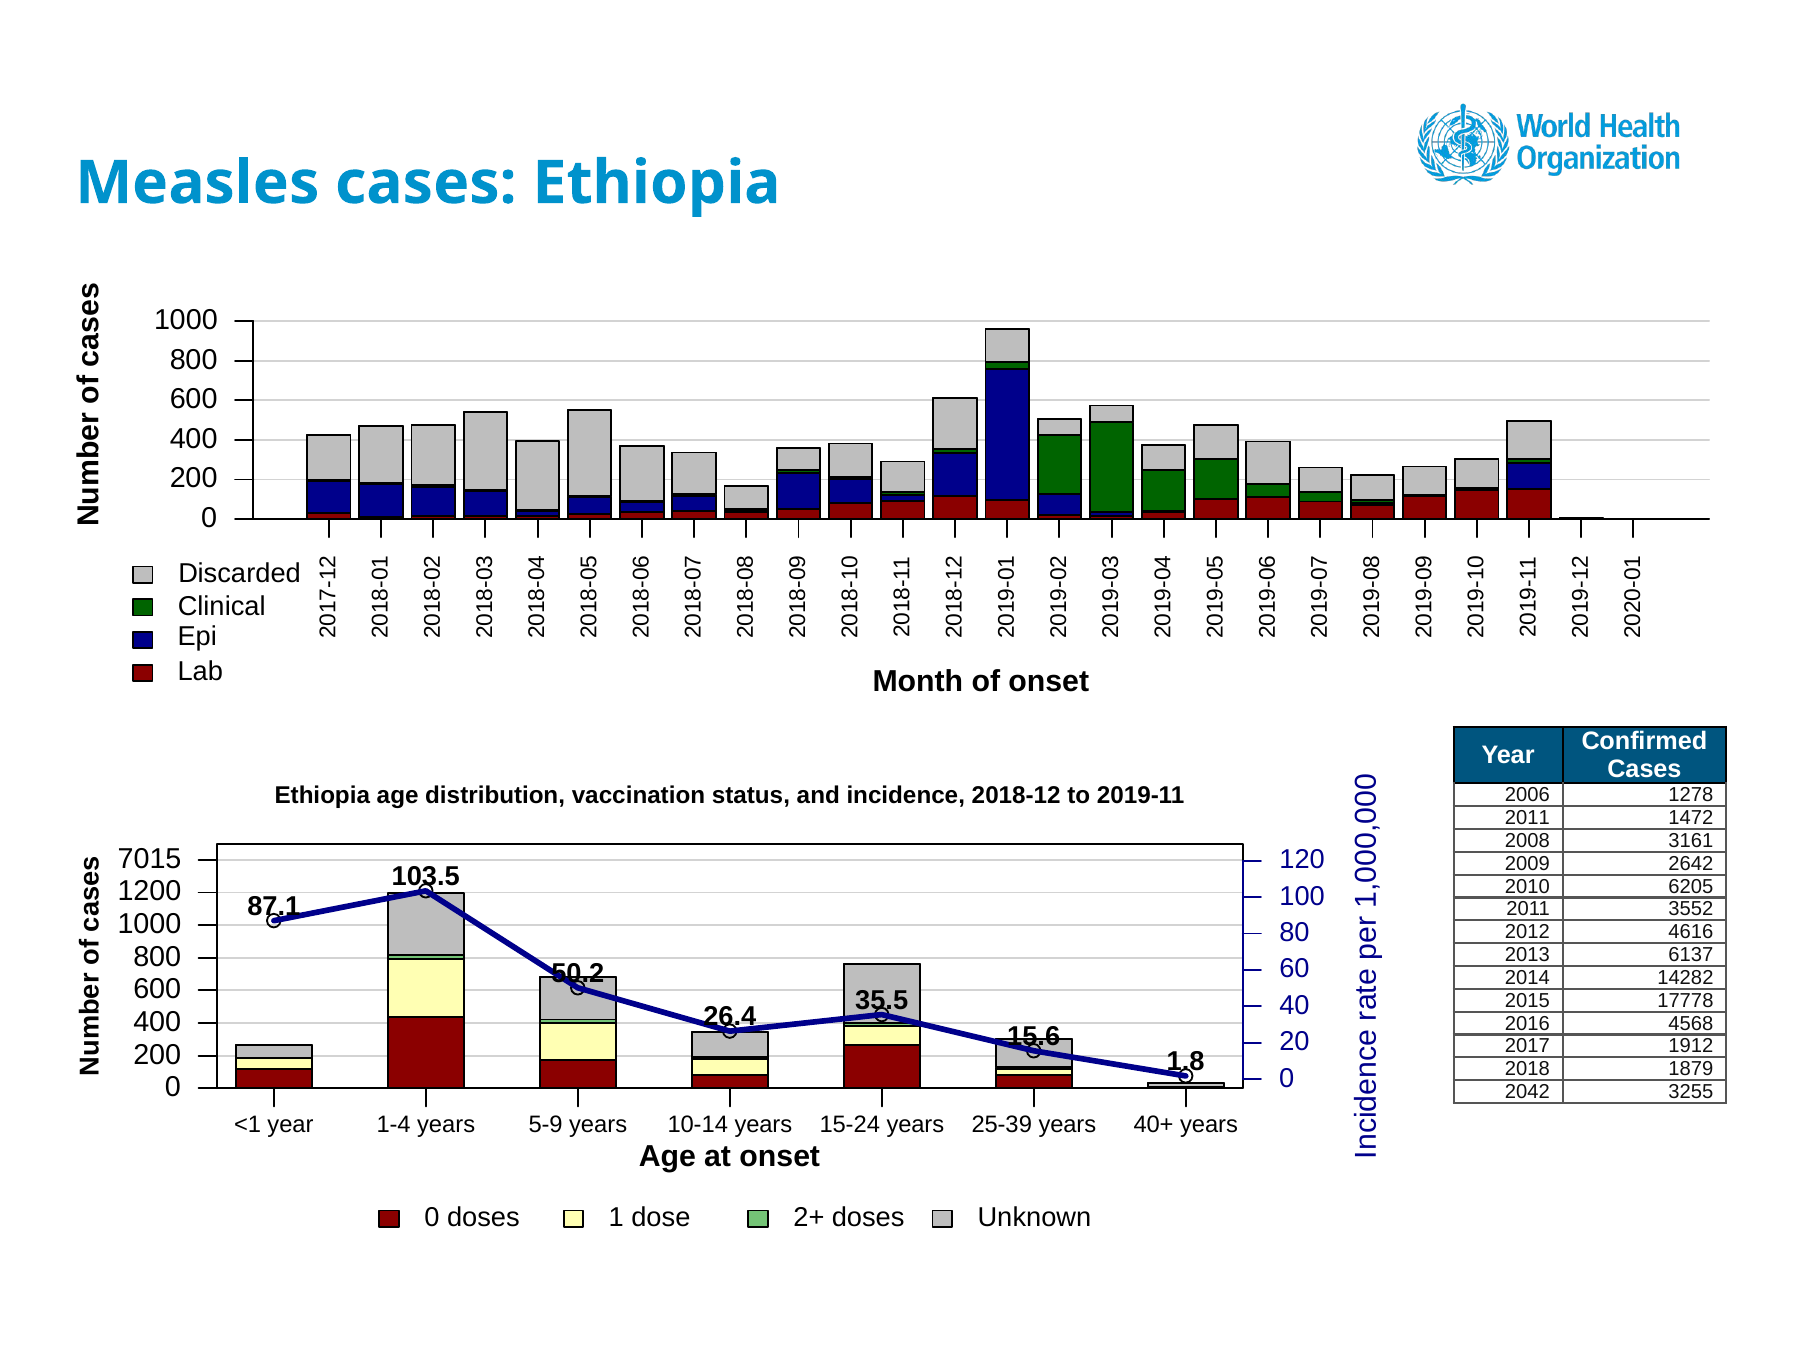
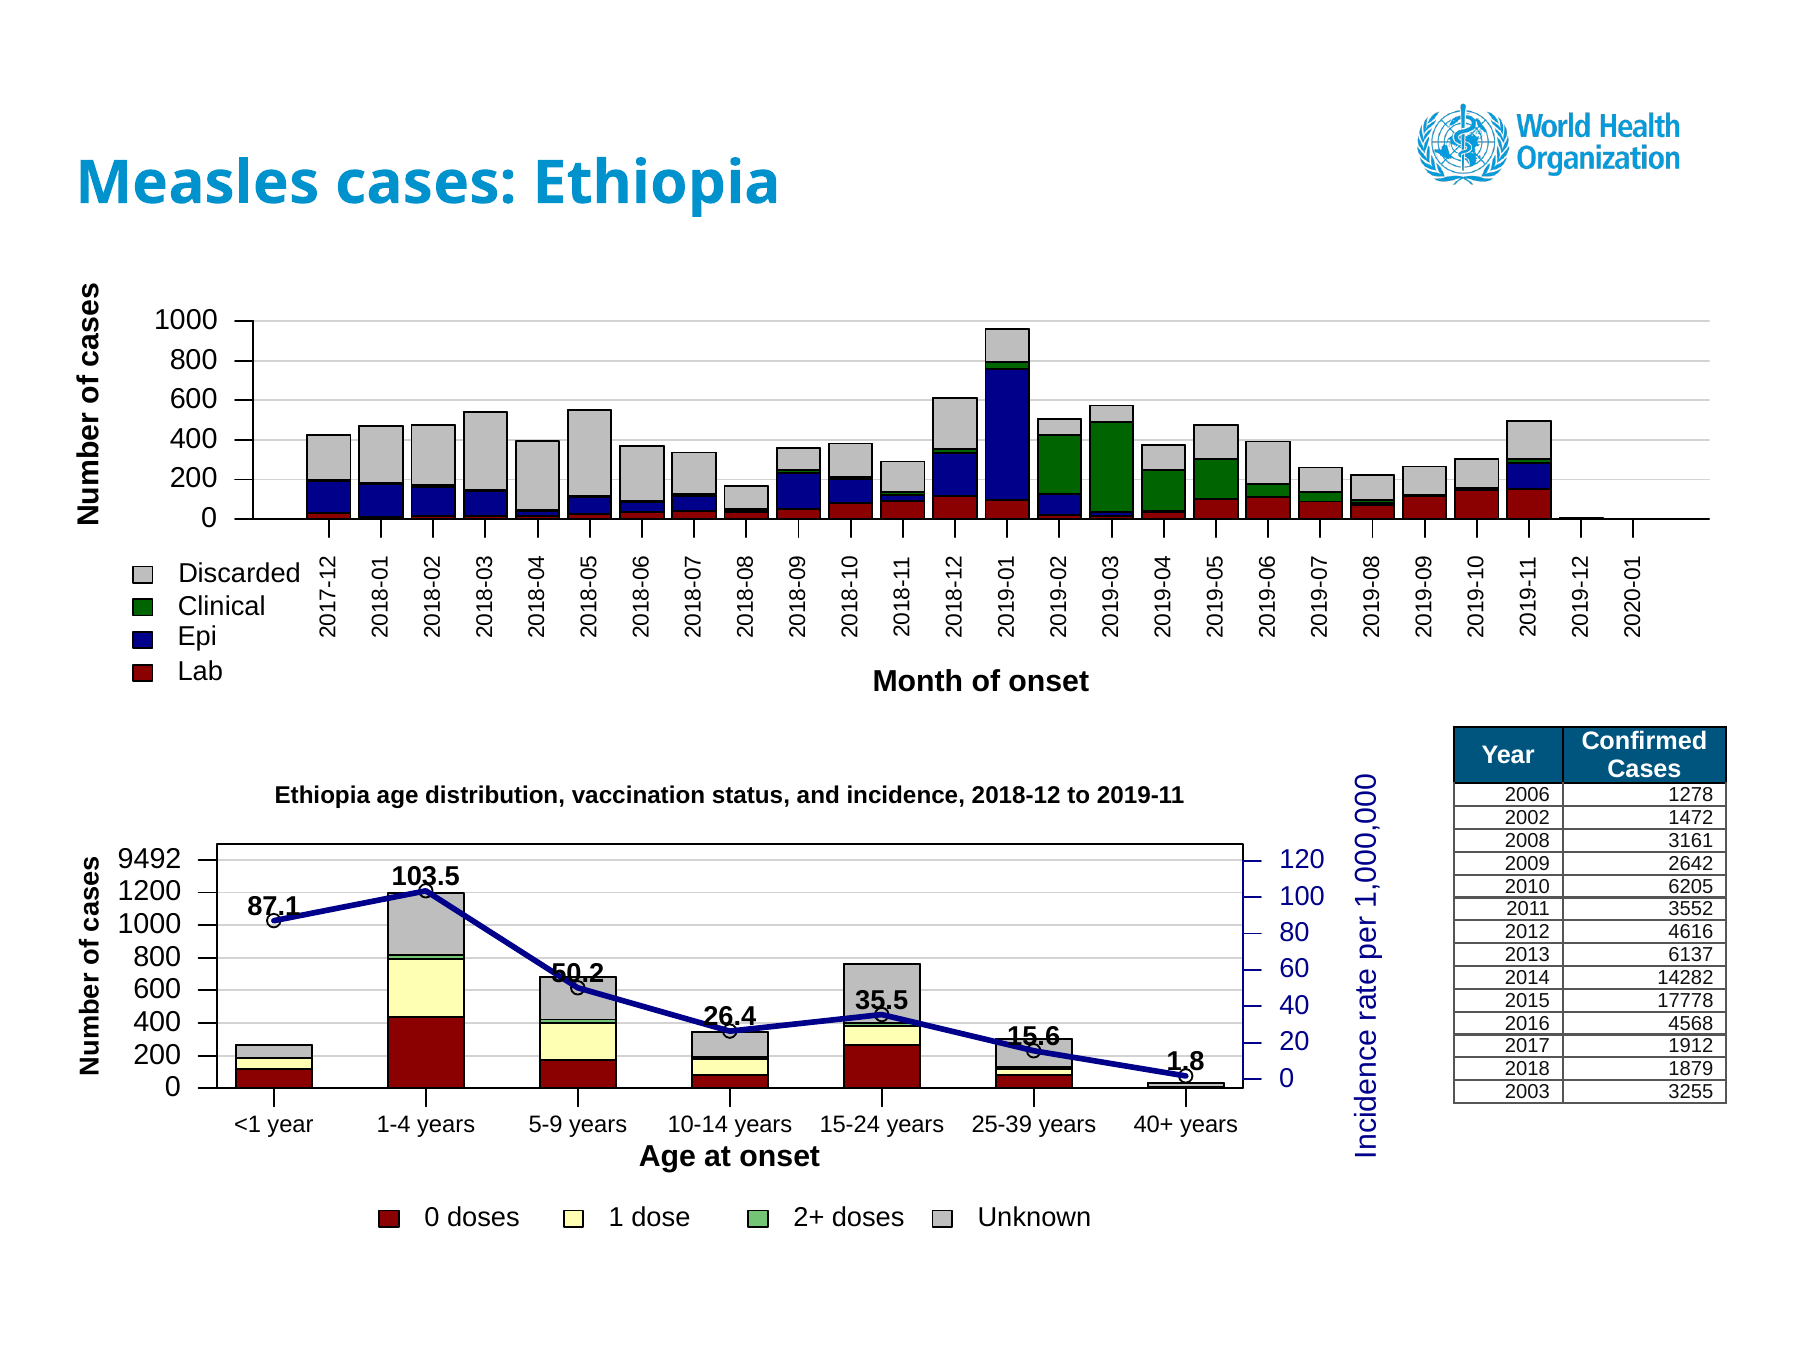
2011 at (1527, 818): 2011 -> 2002
7015: 7015 -> 9492
2042: 2042 -> 2003
